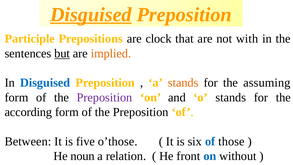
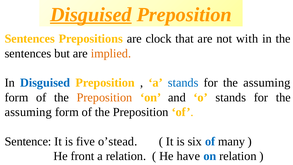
Participle at (30, 39): Participle -> Sentences
but underline: present -> none
stands at (183, 83) colour: orange -> blue
Preposition at (105, 97) colour: purple -> orange
according at (28, 112): according -> assuming
Between: Between -> Sentence
o’those: o’those -> o’stead
those: those -> many
noun: noun -> front
front: front -> have
on without: without -> relation
